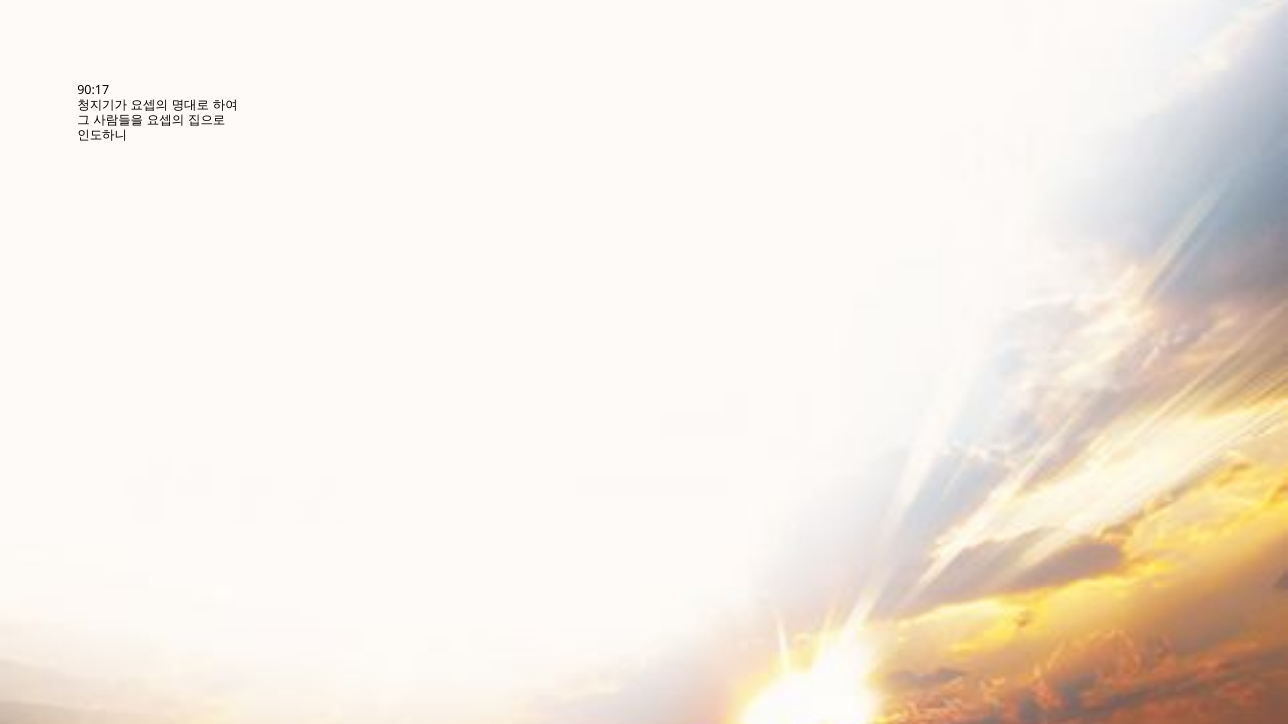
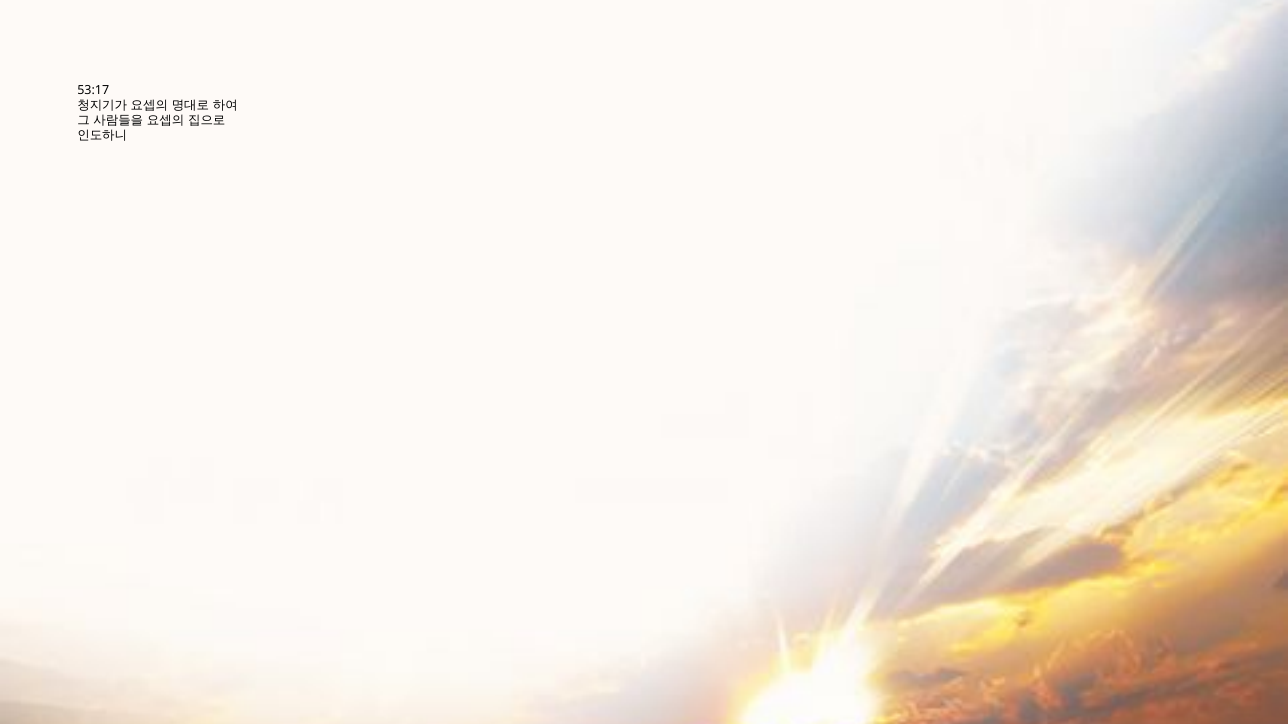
90:17: 90:17 -> 53:17
